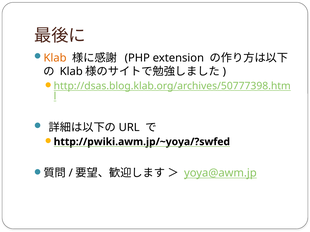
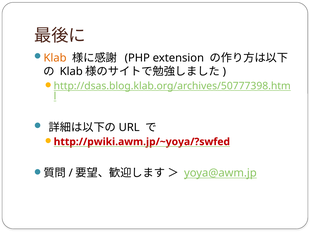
http://pwiki.awm.jp/~yoya/?swfed colour: black -> red
